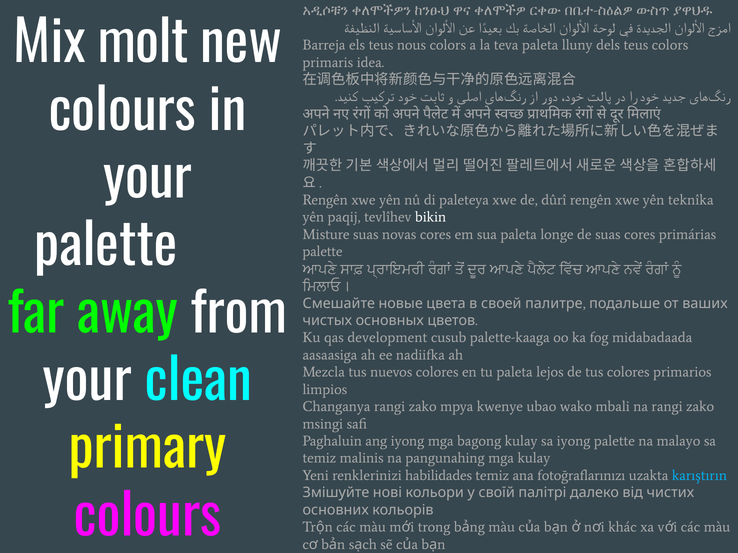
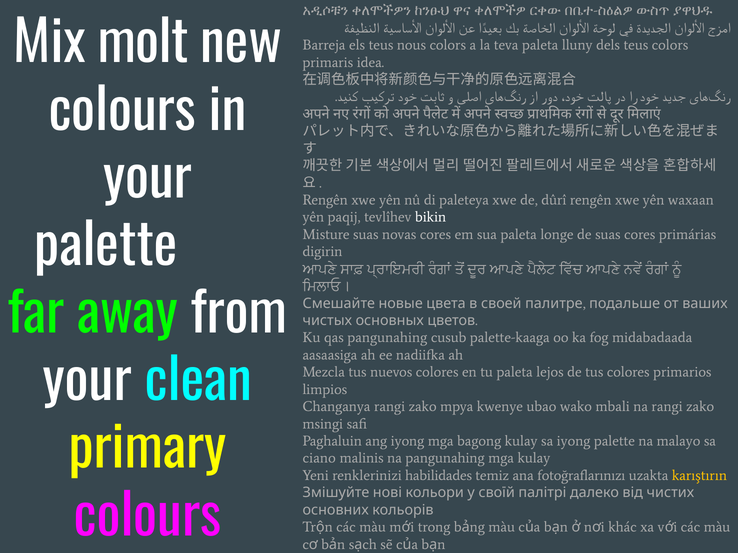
teknîka: teknîka -> waxaan
palette at (323, 252): palette -> digirin
qas development: development -> pangunahing
temiz at (319, 459): temiz -> ciano
karıştırın colour: light blue -> yellow
